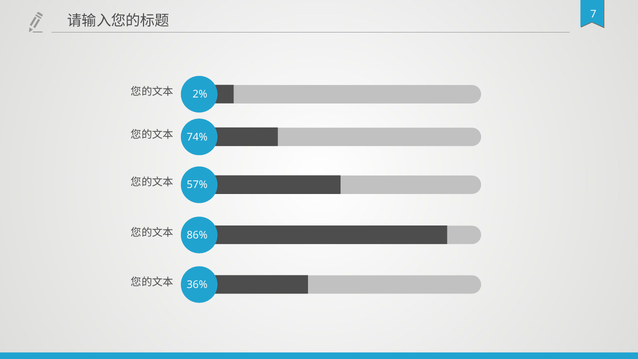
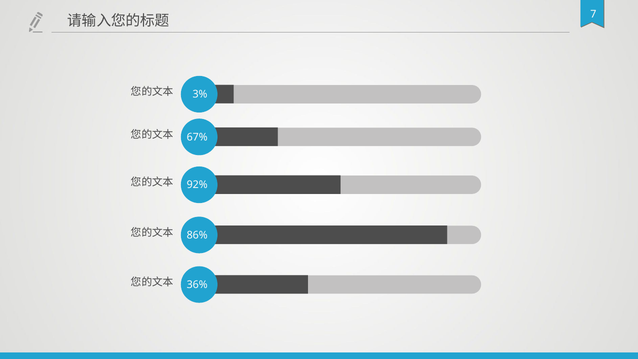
2%: 2% -> 3%
74%: 74% -> 67%
57%: 57% -> 92%
